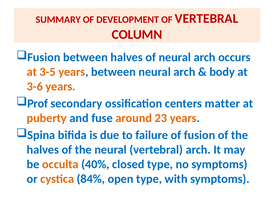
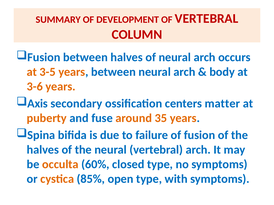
Prof: Prof -> Axis
23: 23 -> 35
40%: 40% -> 60%
84%: 84% -> 85%
